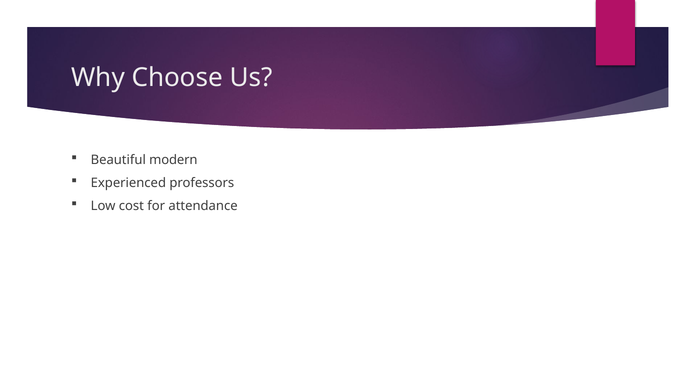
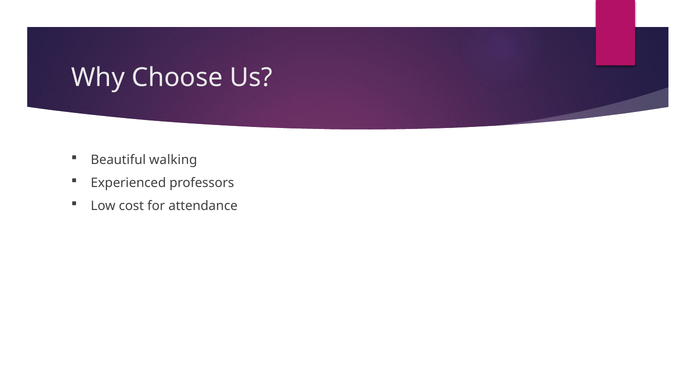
modern: modern -> walking
